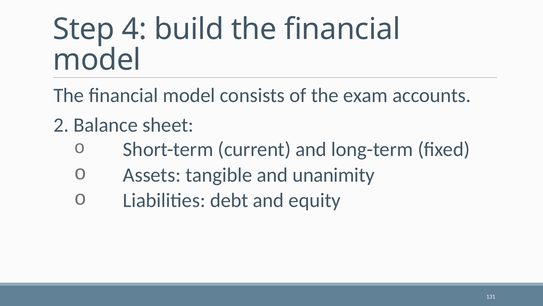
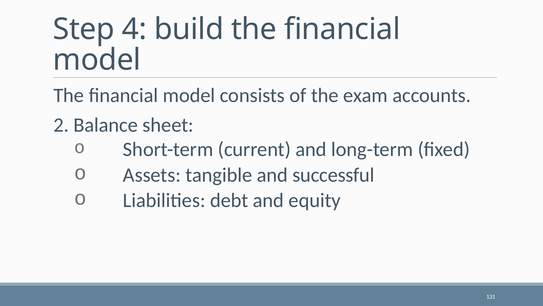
unanimity: unanimity -> successful
